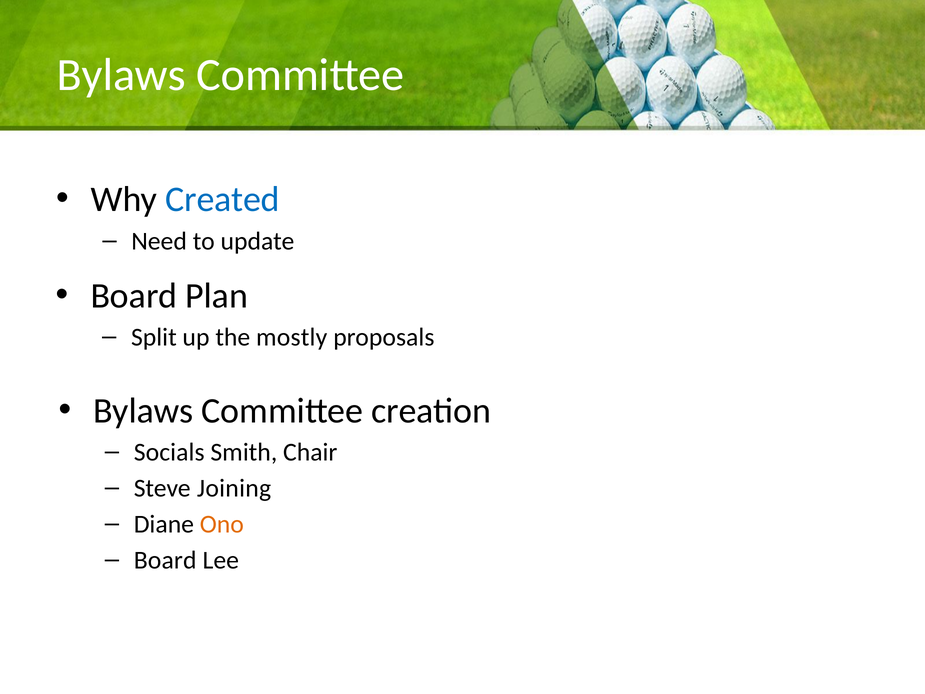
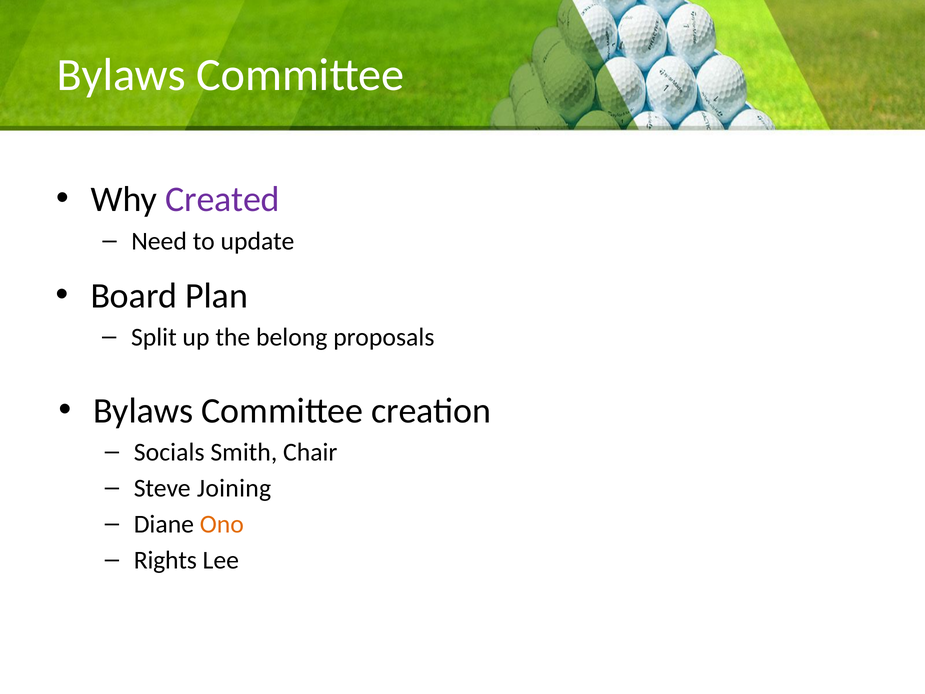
Created colour: blue -> purple
mostly: mostly -> belong
Board at (165, 560): Board -> Rights
